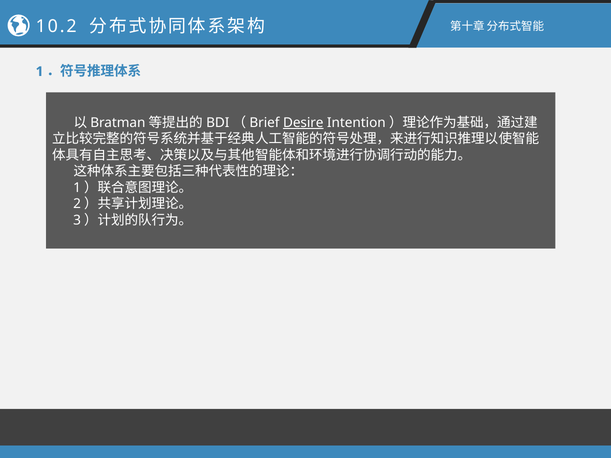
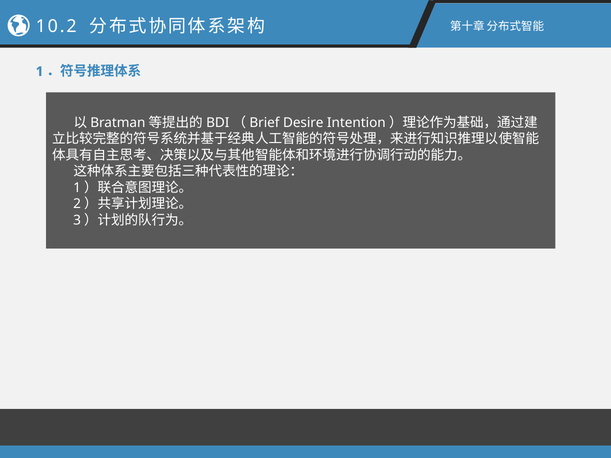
Desire underline: present -> none
